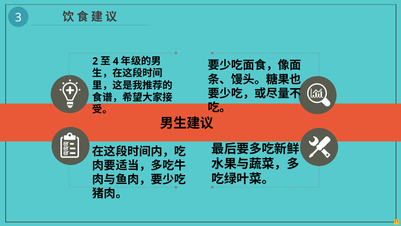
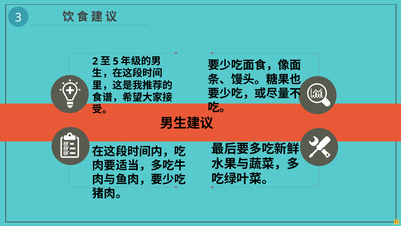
4: 4 -> 5
